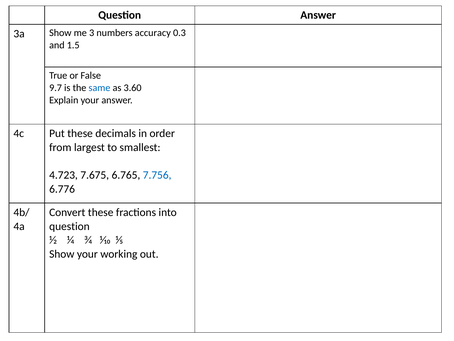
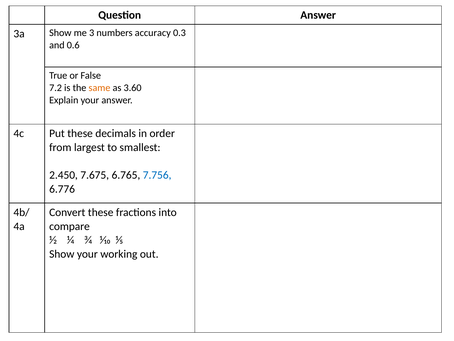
1.5: 1.5 -> 0.6
9.7: 9.7 -> 7.2
same colour: blue -> orange
4.723: 4.723 -> 2.450
question at (69, 226): question -> compare
